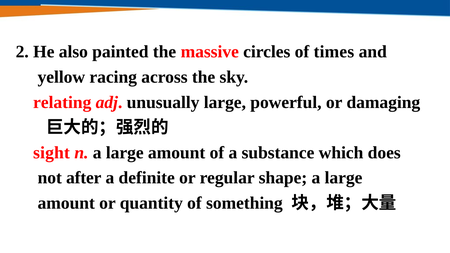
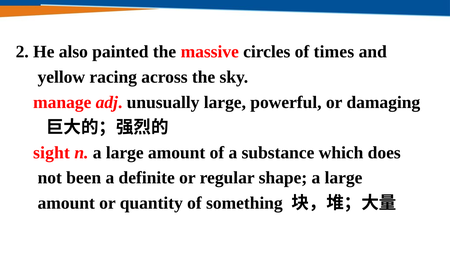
relating: relating -> manage
after: after -> been
